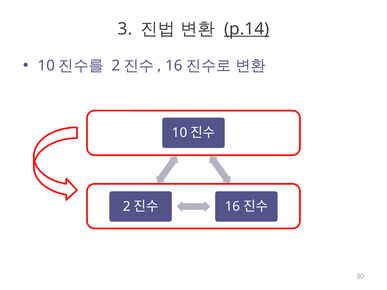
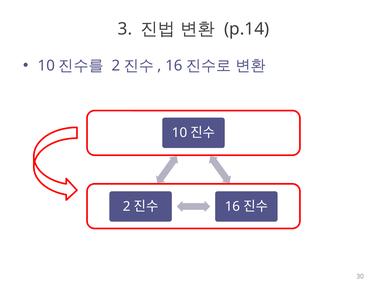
p.14 underline: present -> none
